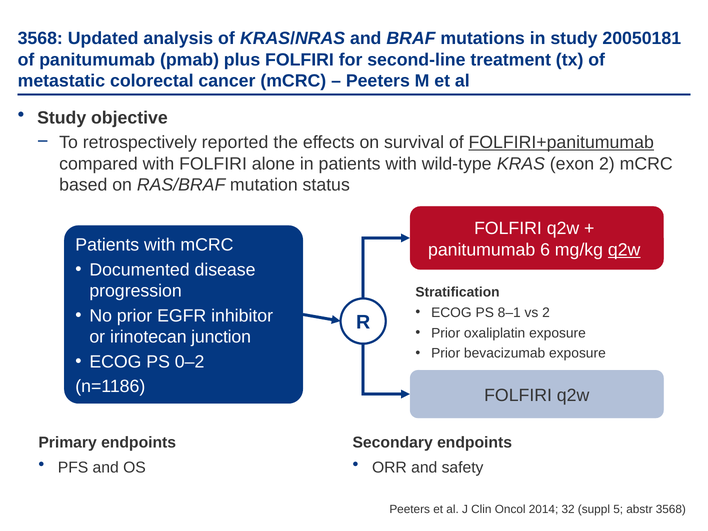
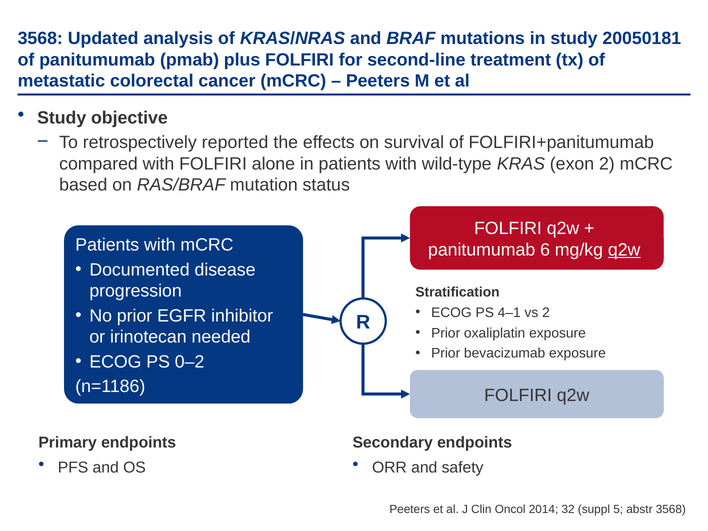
FOLFIRI+panitumumab underline: present -> none
8–1: 8–1 -> 4–1
junction: junction -> needed
